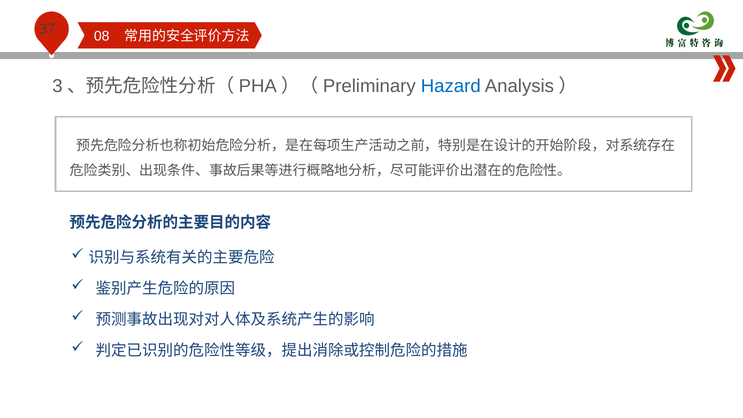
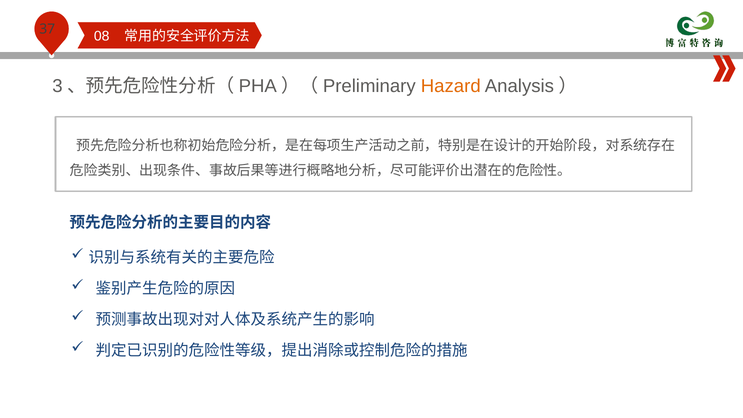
Hazard colour: blue -> orange
